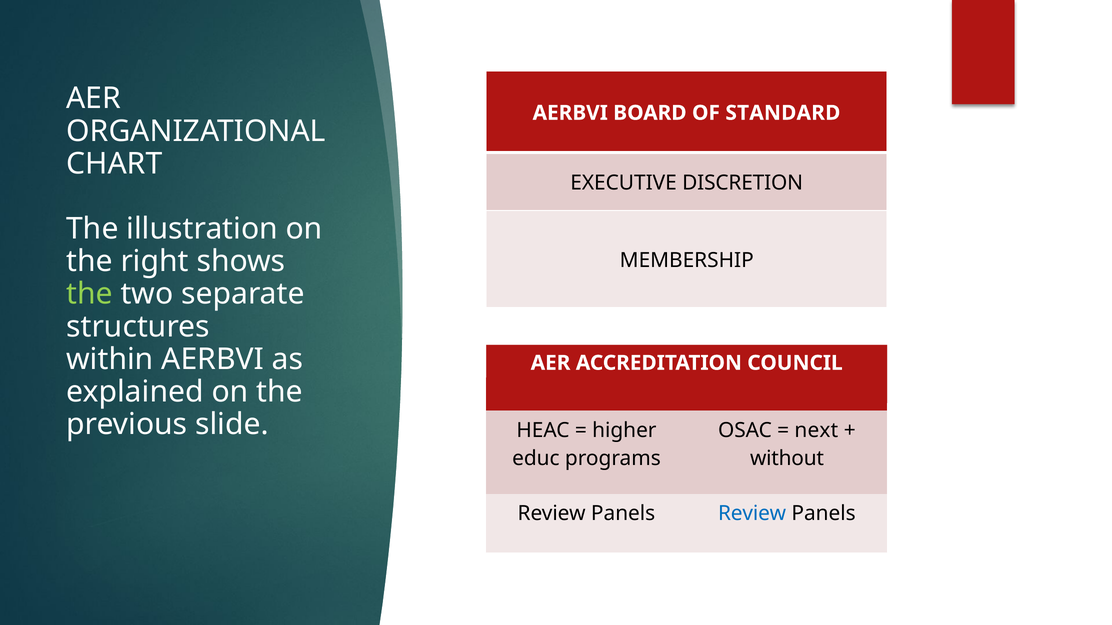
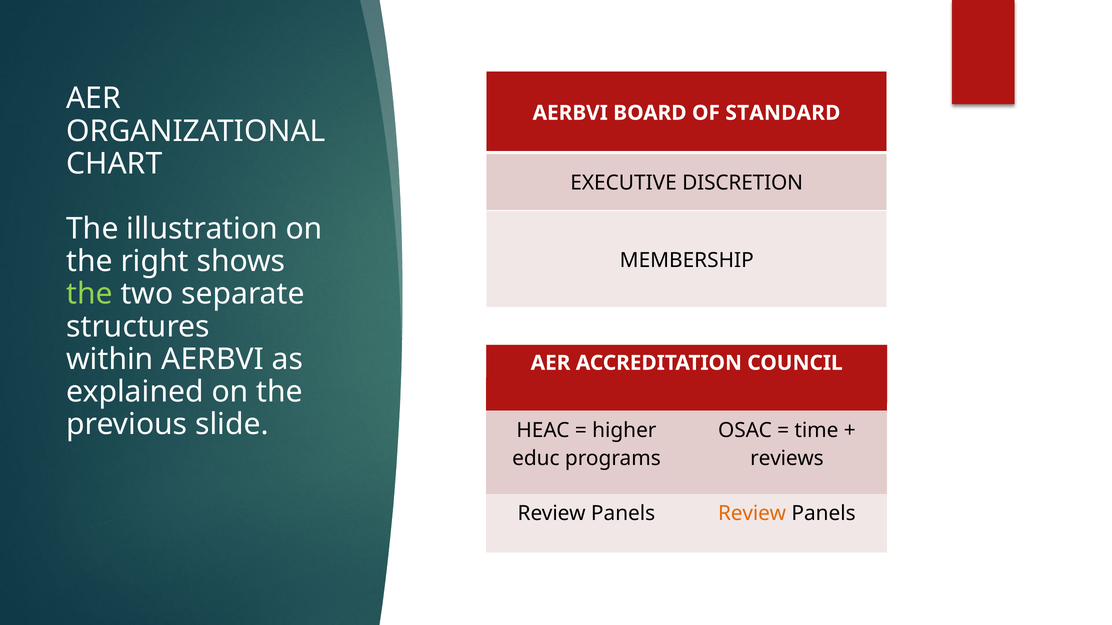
next: next -> time
without: without -> reviews
Review at (752, 514) colour: blue -> orange
